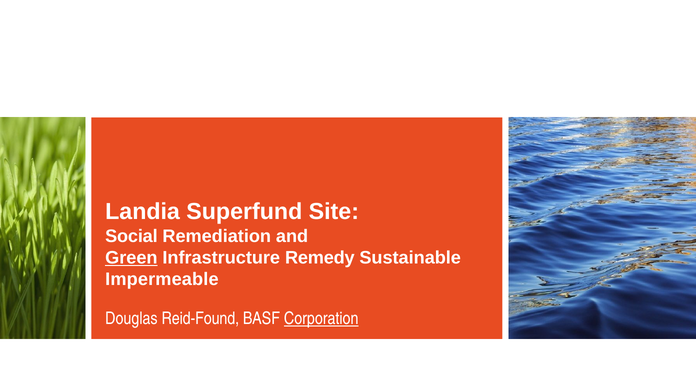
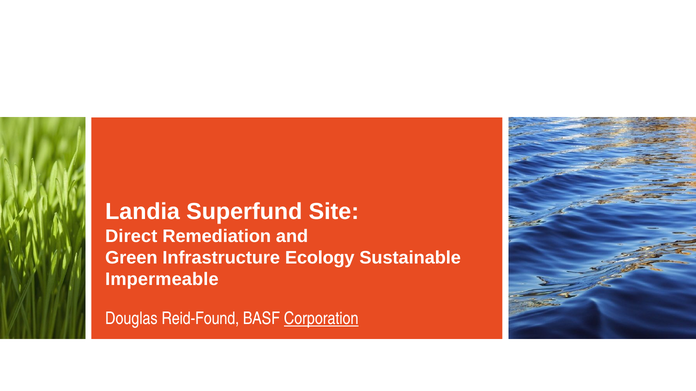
Social: Social -> Direct
Green underline: present -> none
Remedy: Remedy -> Ecology
